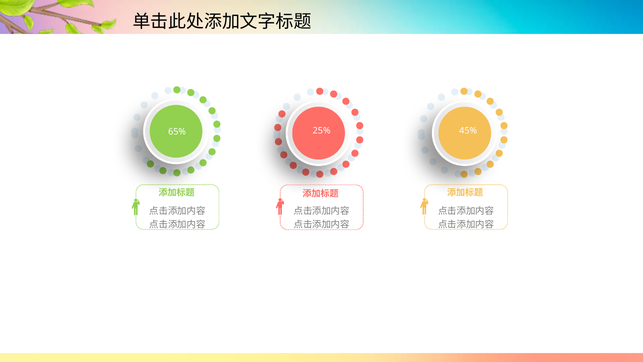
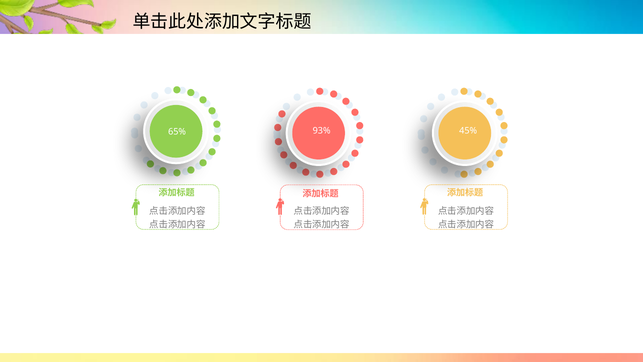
25%: 25% -> 93%
